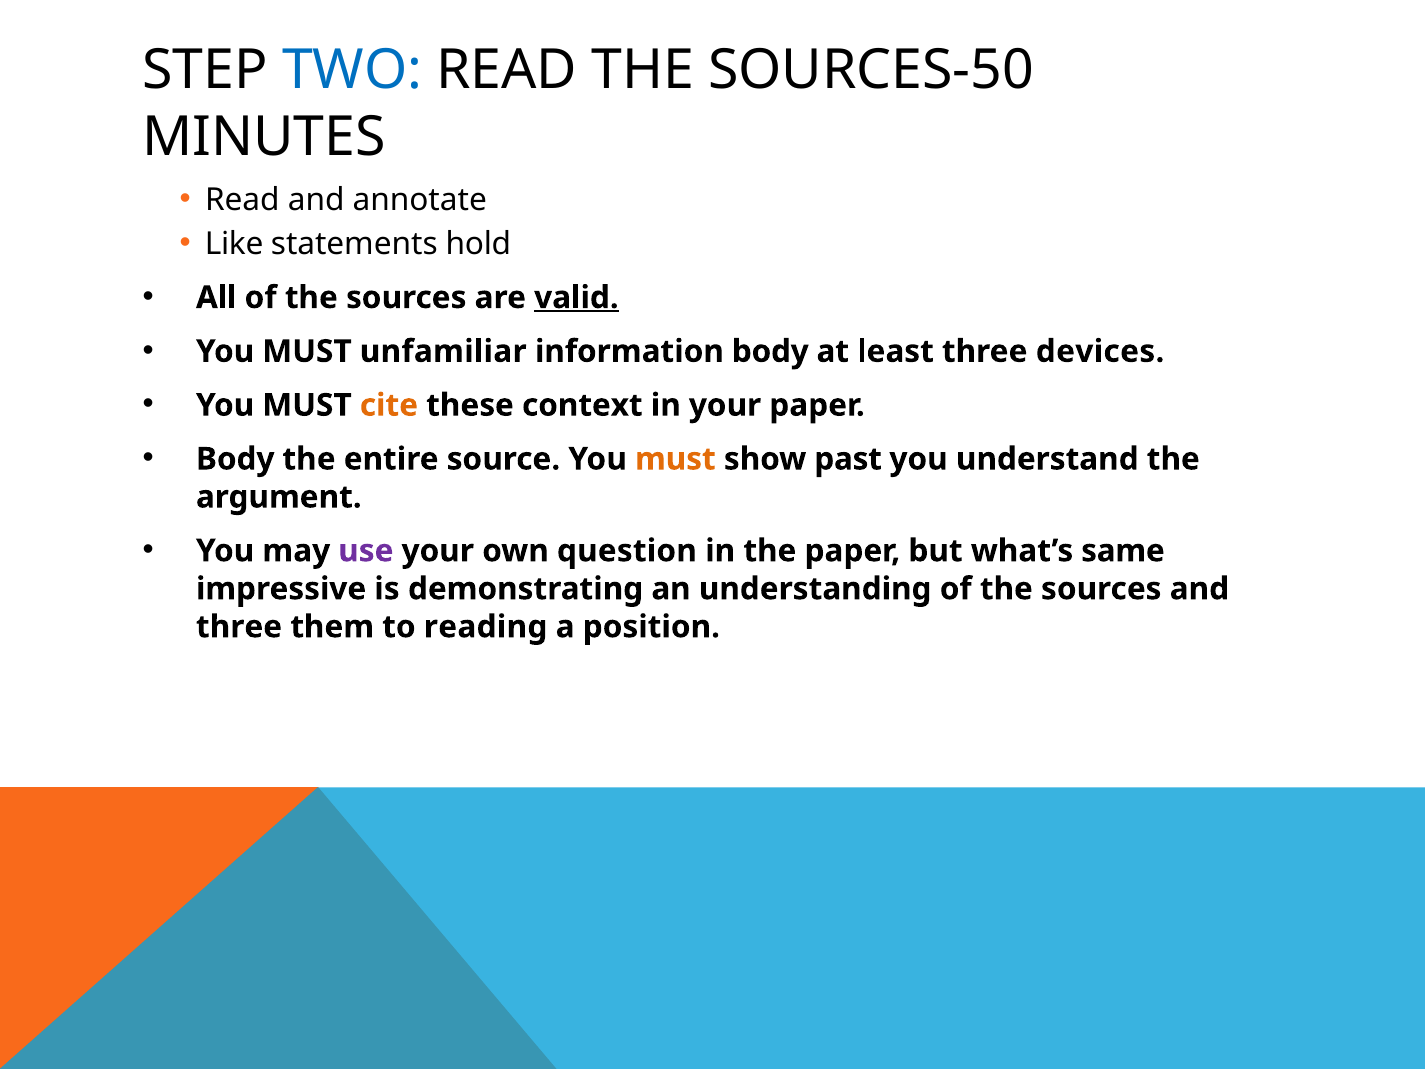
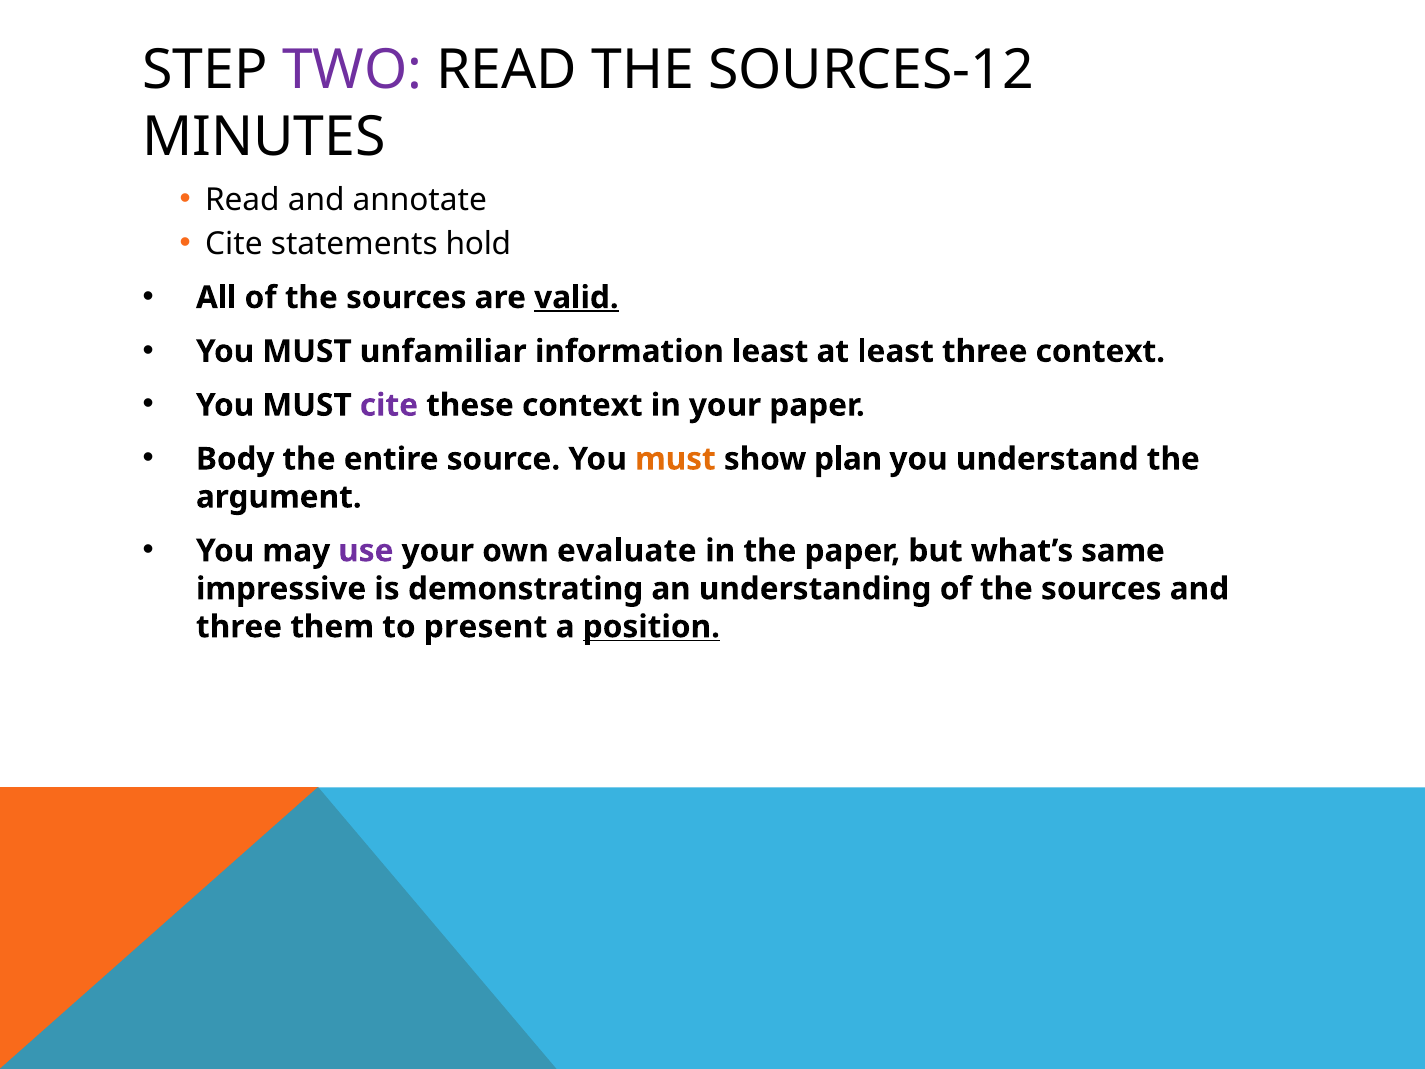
TWO colour: blue -> purple
SOURCES-50: SOURCES-50 -> SOURCES-12
Like at (234, 244): Like -> Cite
information body: body -> least
three devices: devices -> context
cite at (389, 405) colour: orange -> purple
past: past -> plan
question: question -> evaluate
reading: reading -> present
position underline: none -> present
